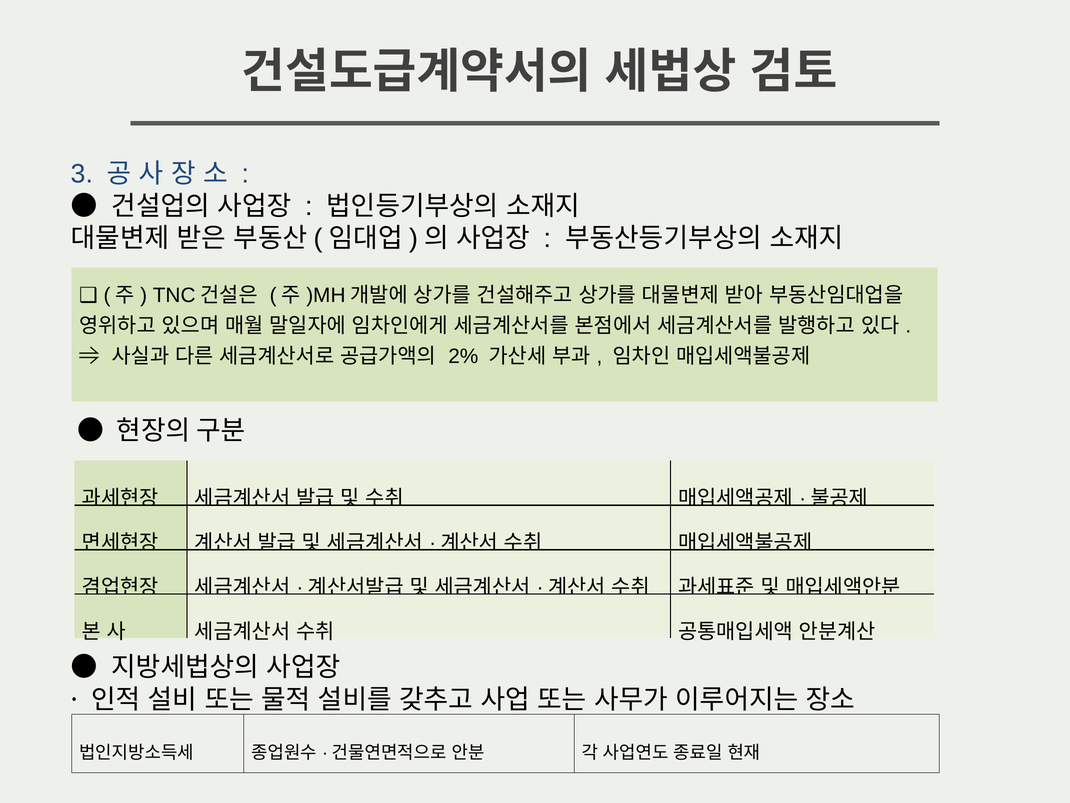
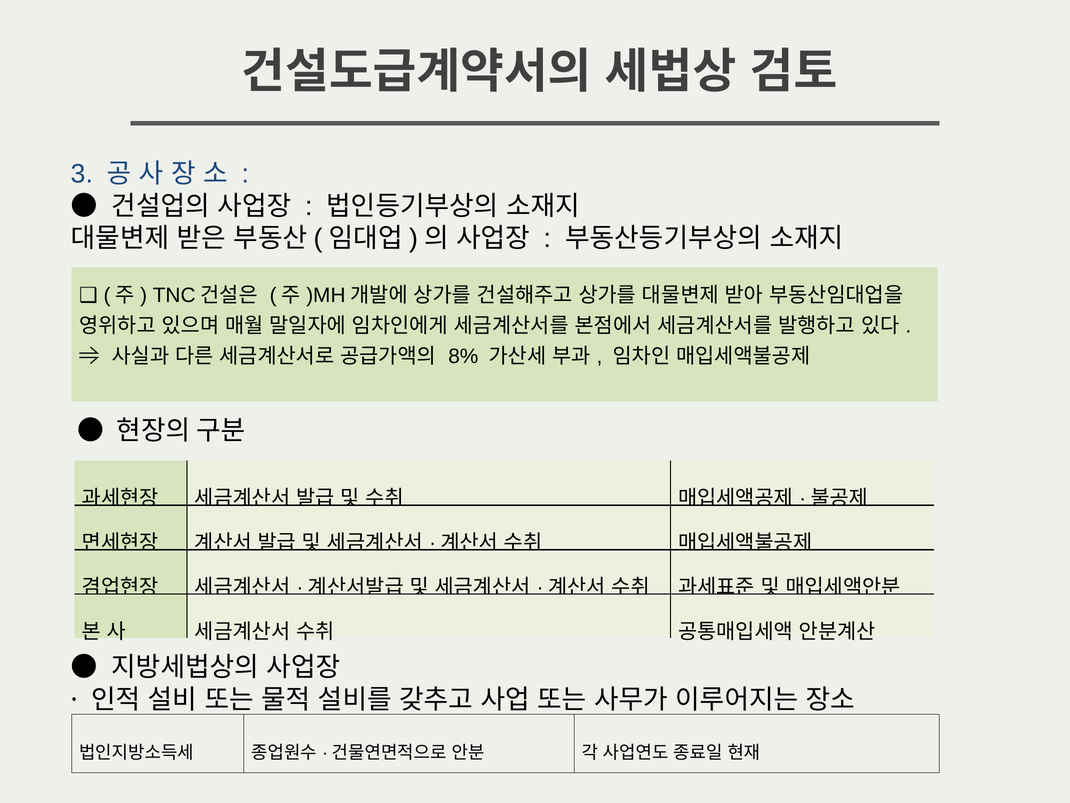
2%: 2% -> 8%
